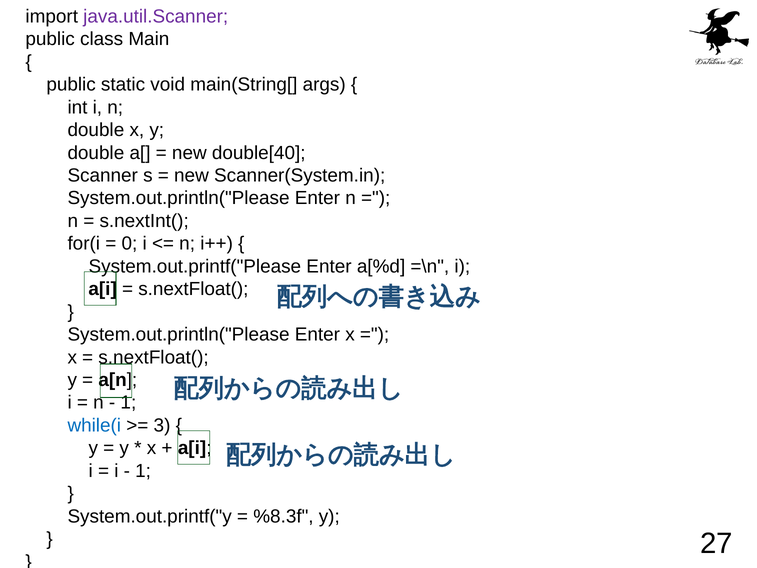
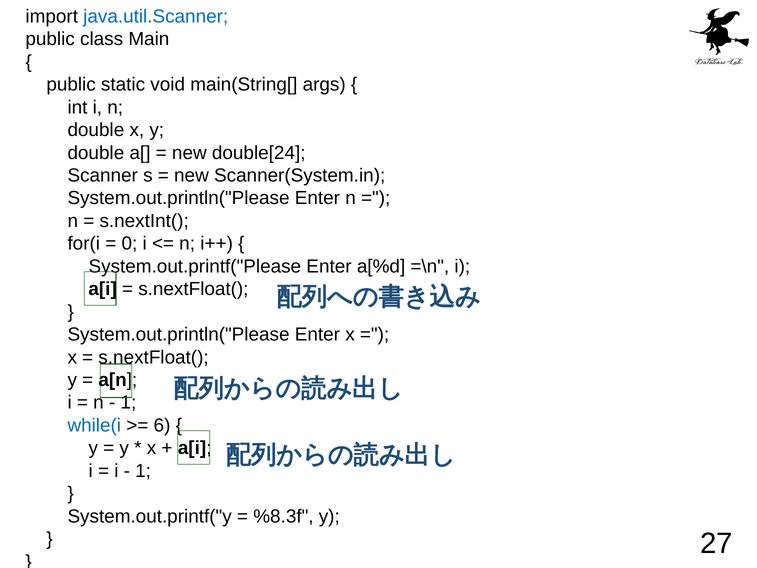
java.util.Scanner colour: purple -> blue
double[40: double[40 -> double[24
3: 3 -> 6
